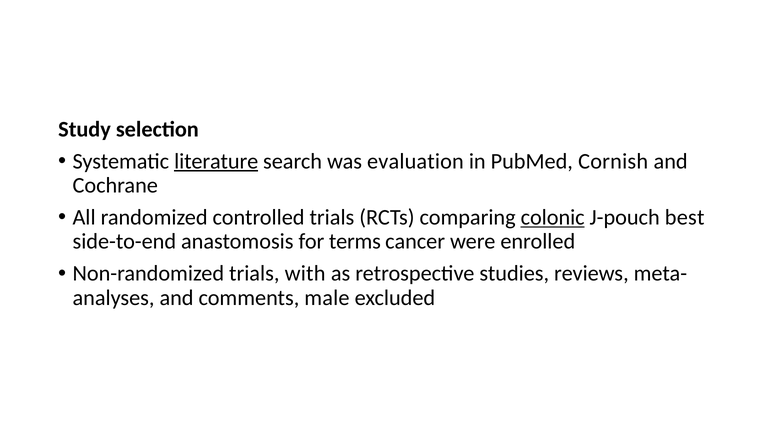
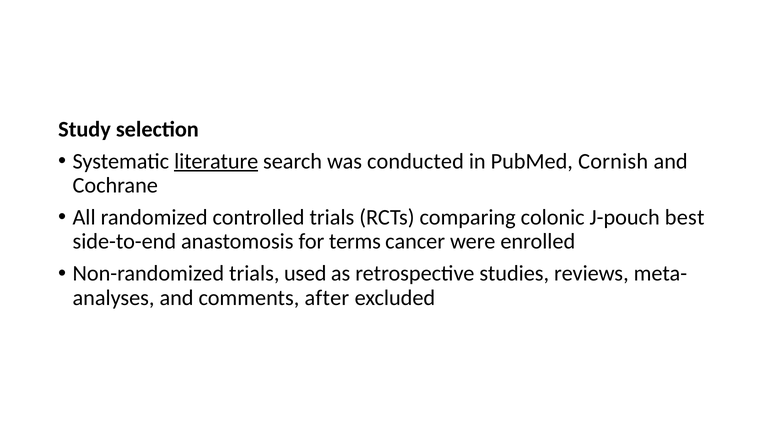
evaluation: evaluation -> conducted
colonic underline: present -> none
with: with -> used
male: male -> after
